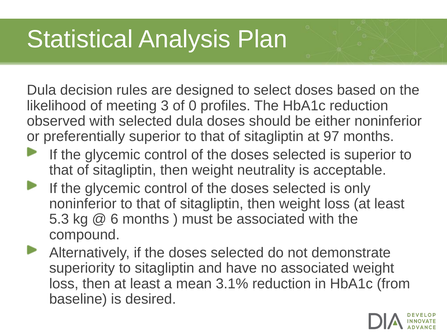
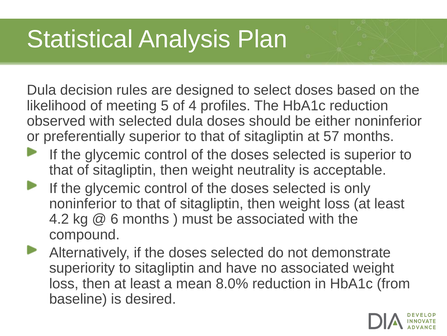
3: 3 -> 5
0: 0 -> 4
97: 97 -> 57
5.3: 5.3 -> 4.2
3.1%: 3.1% -> 8.0%
